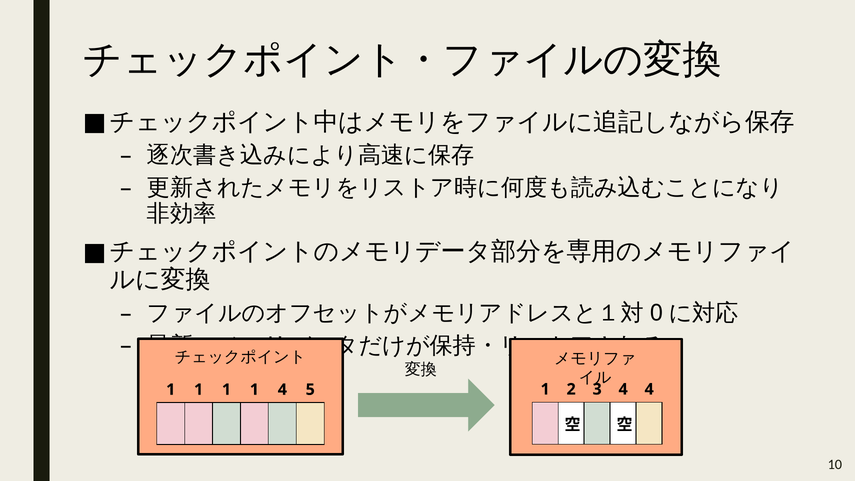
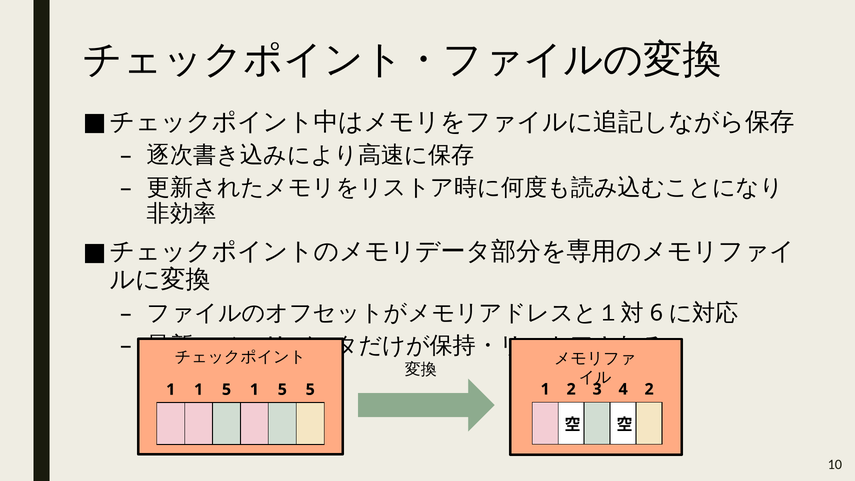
0: 0 -> 6
4 4: 4 -> 2
1 at (227, 390): 1 -> 5
4 at (282, 390): 4 -> 5
